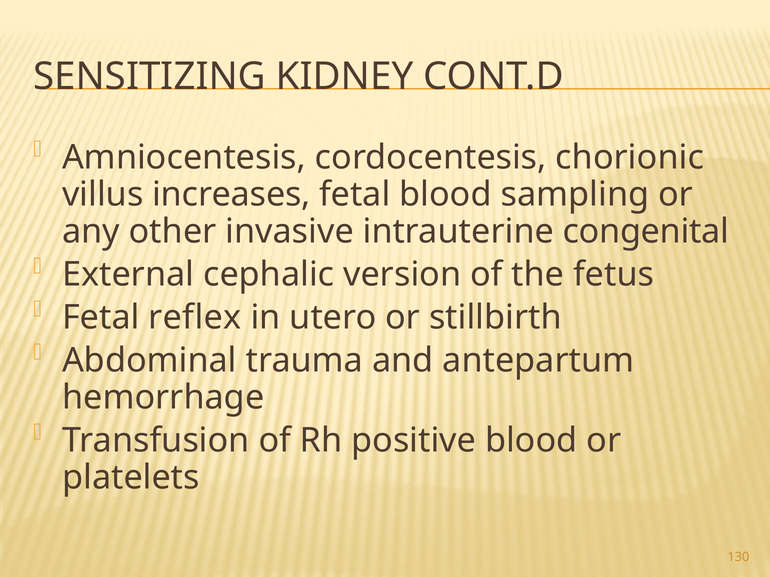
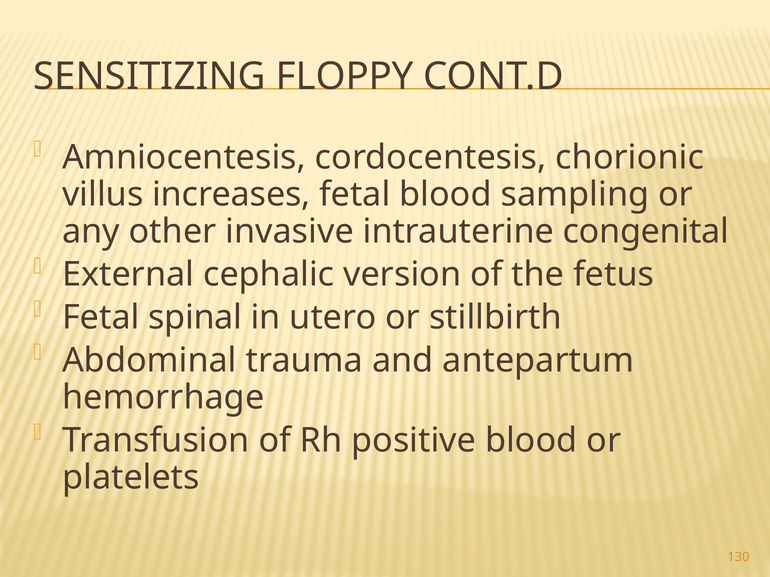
KIDNEY: KIDNEY -> FLOPPY
reflex: reflex -> spinal
